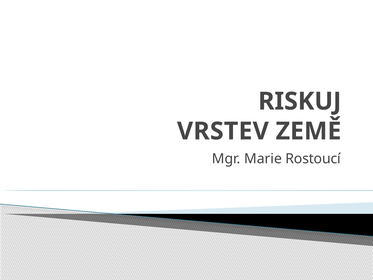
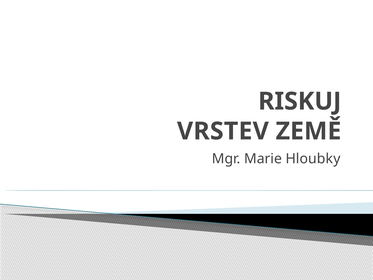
Rostoucí: Rostoucí -> Hloubky
